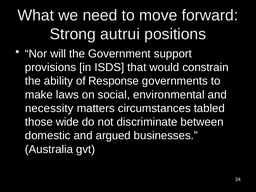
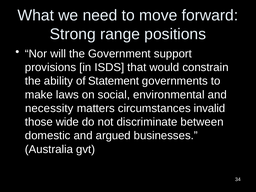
autrui: autrui -> range
Response: Response -> Statement
tabled: tabled -> invalid
